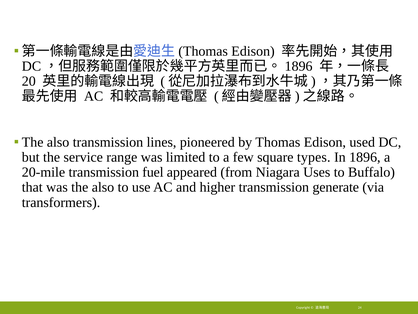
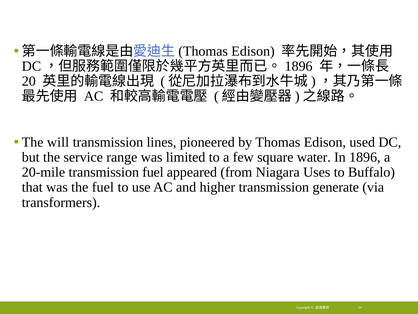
also at (58, 142): also -> will
types: types -> water
the also: also -> fuel
